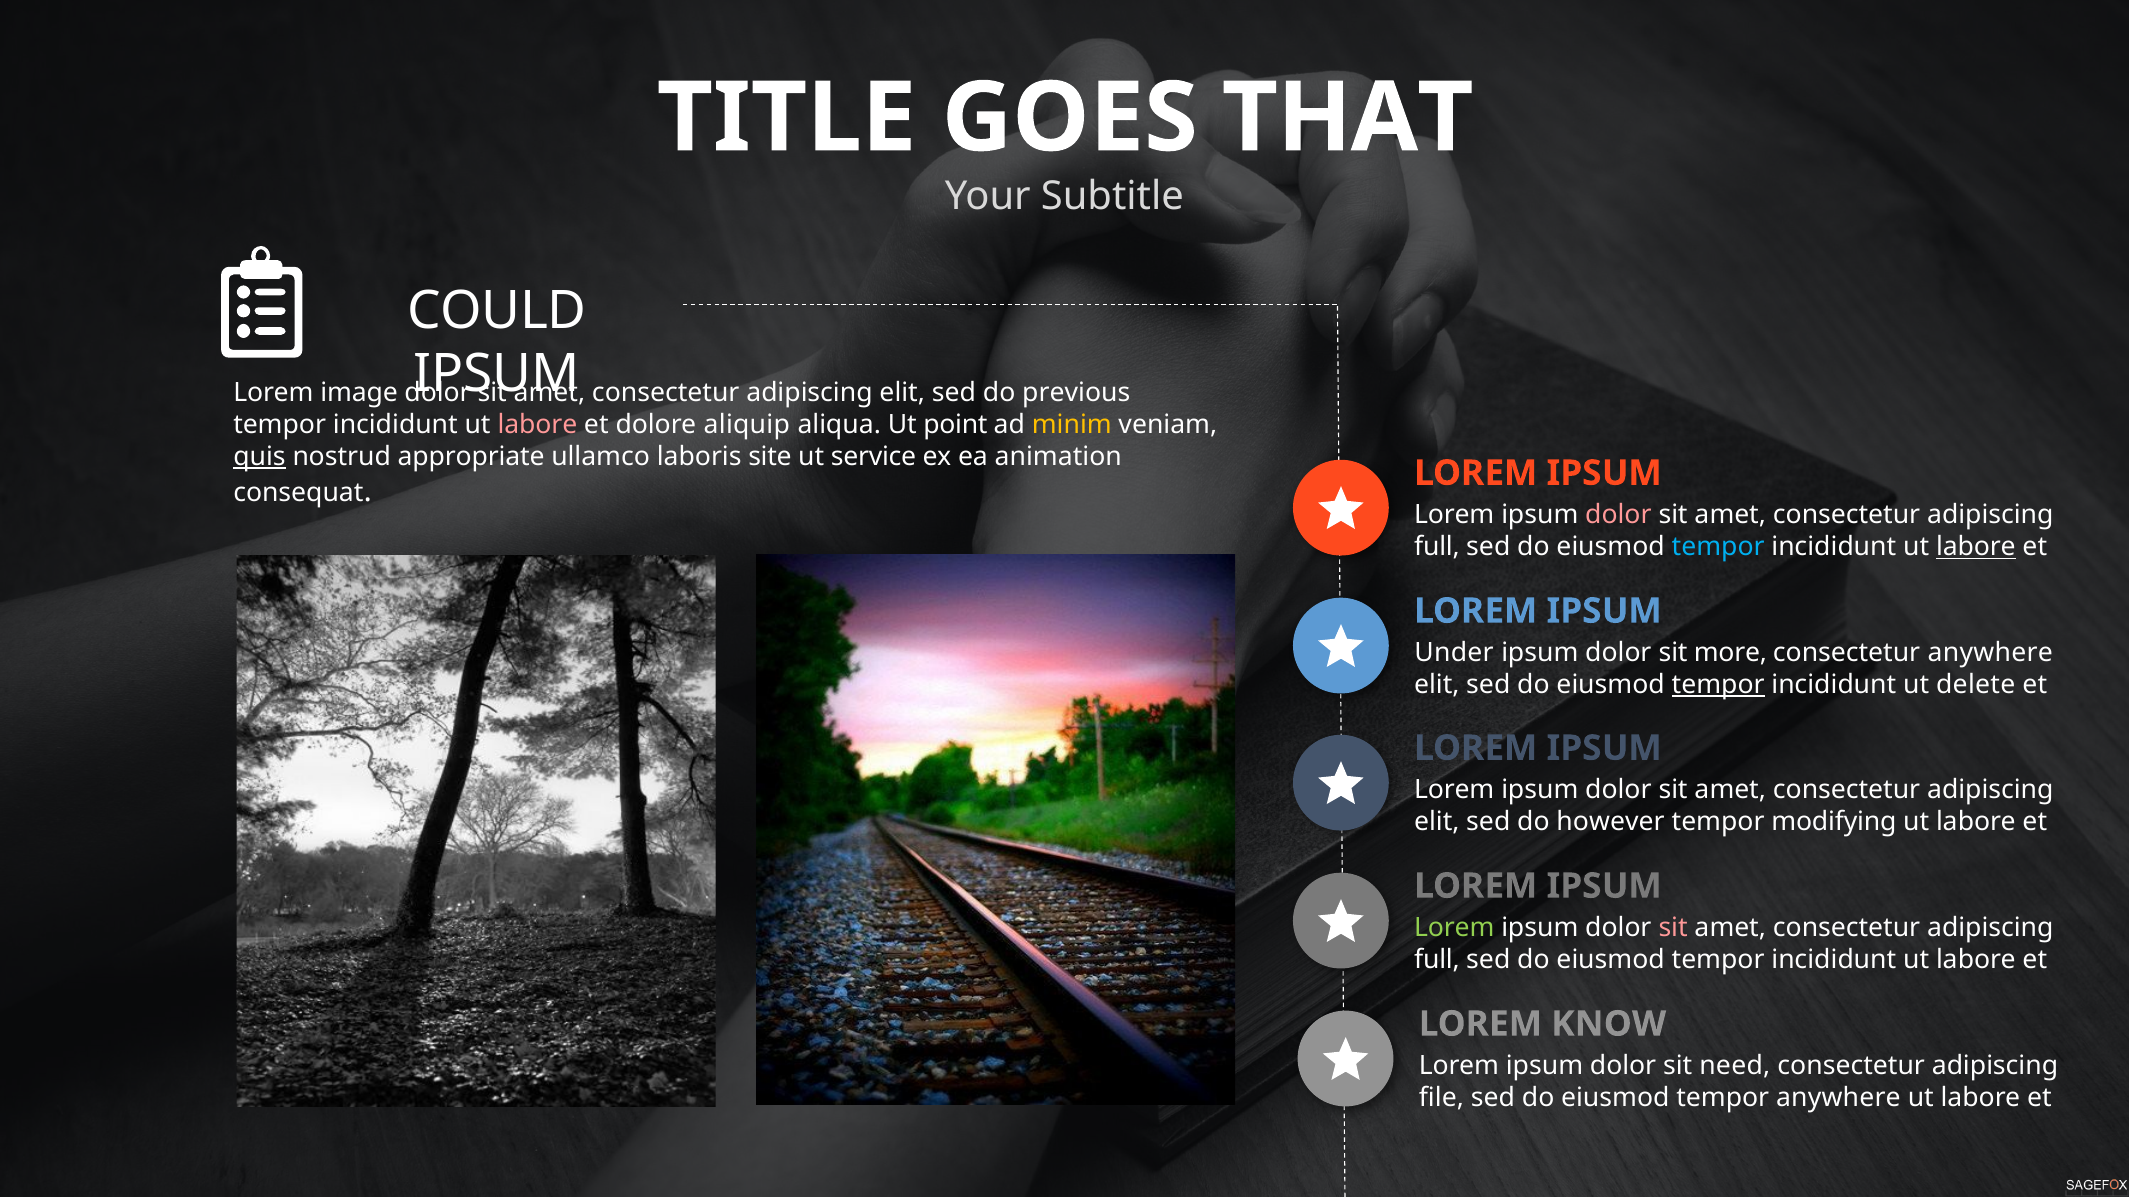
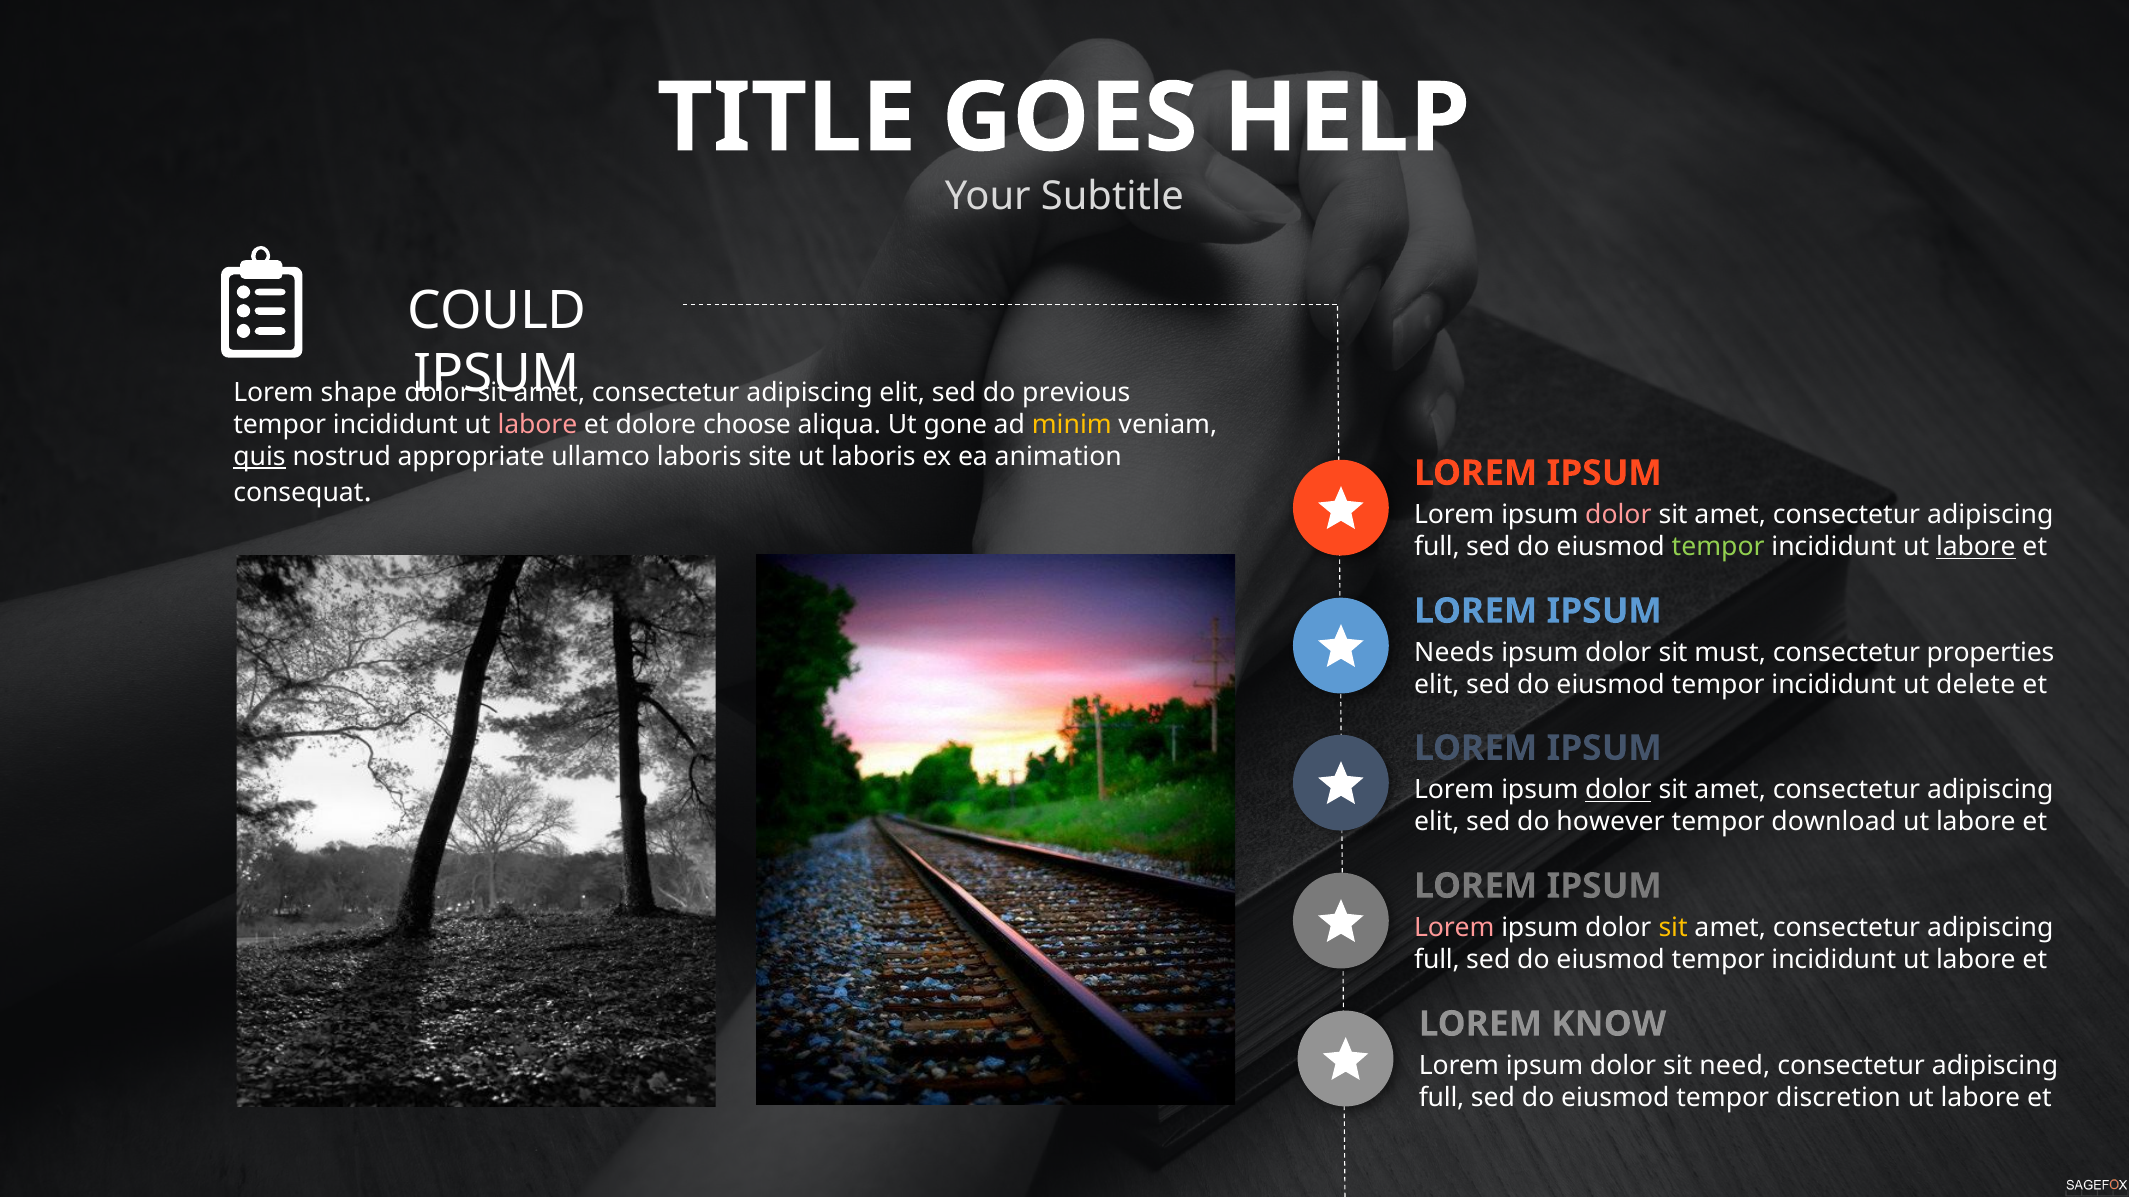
THAT: THAT -> HELP
image: image -> shape
aliquip: aliquip -> choose
point: point -> gone
ut service: service -> laboris
tempor at (1718, 547) colour: light blue -> light green
Under: Under -> Needs
more: more -> must
consectetur anywhere: anywhere -> properties
tempor at (1718, 685) underline: present -> none
dolor at (1618, 790) underline: none -> present
modifying: modifying -> download
Lorem at (1454, 928) colour: light green -> pink
sit at (1673, 928) colour: pink -> yellow
file at (1441, 1098): file -> full
tempor anywhere: anywhere -> discretion
